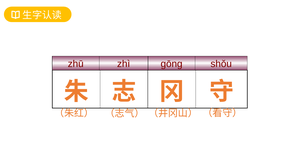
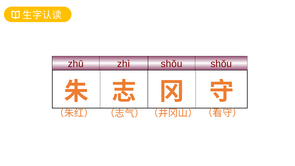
gōng at (172, 64): gōng -> shǒu
